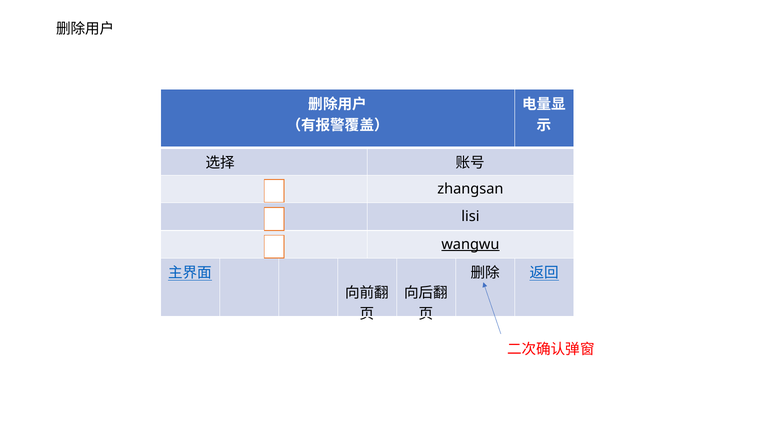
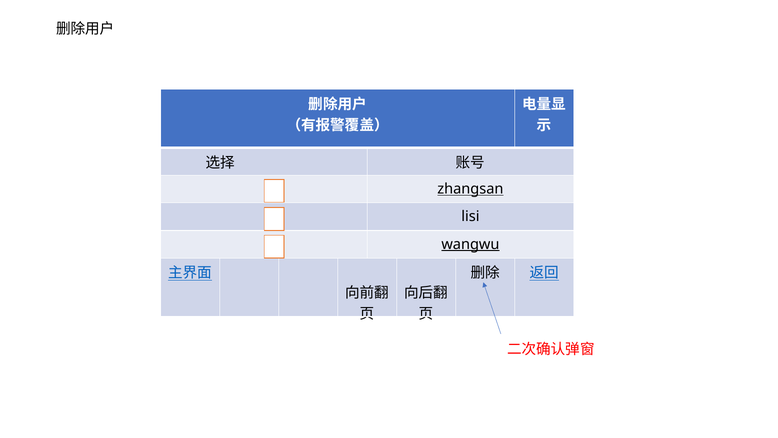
zhangsan underline: none -> present
